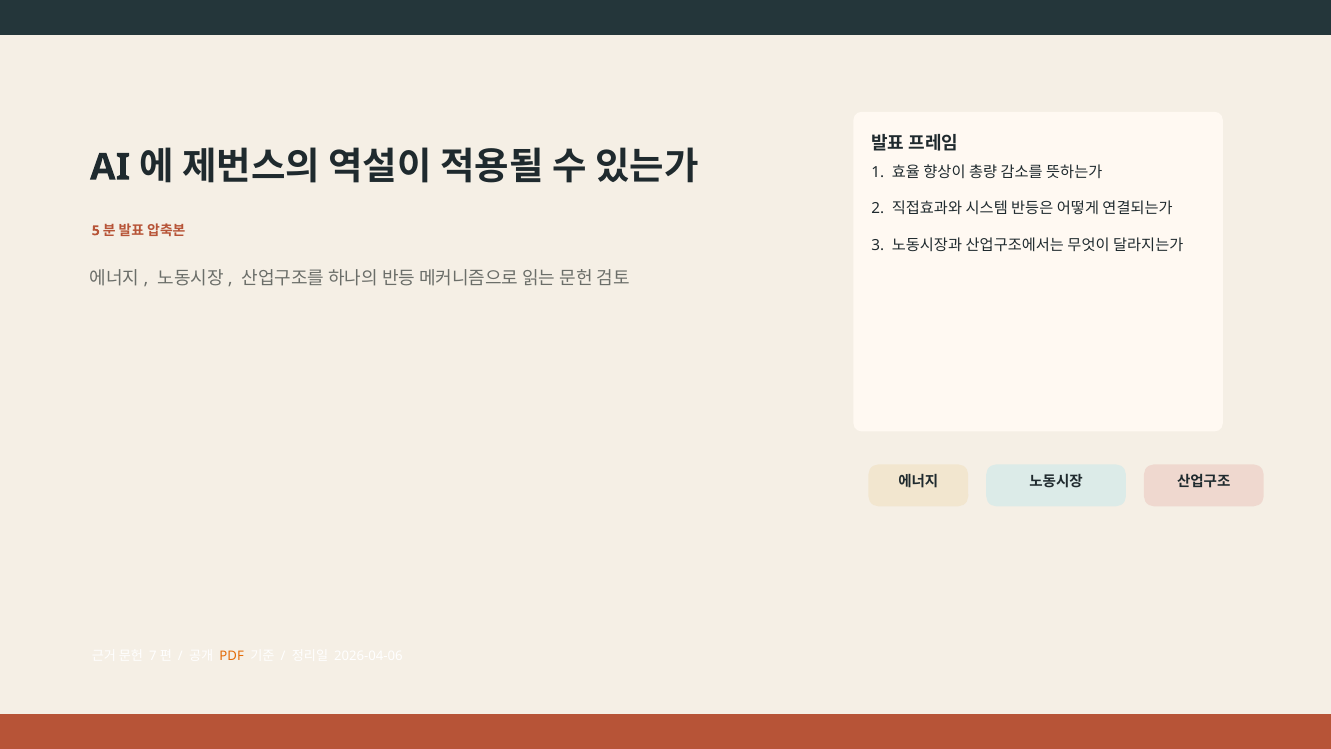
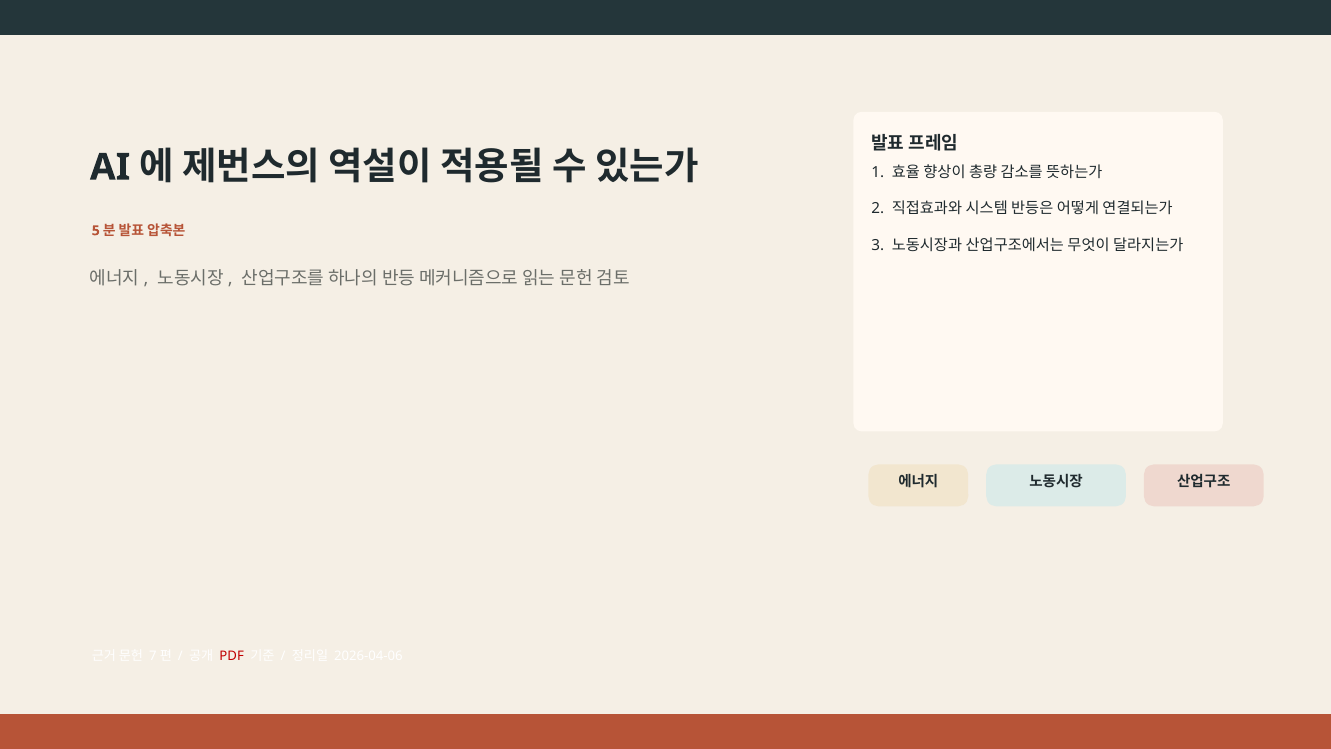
PDF colour: orange -> red
